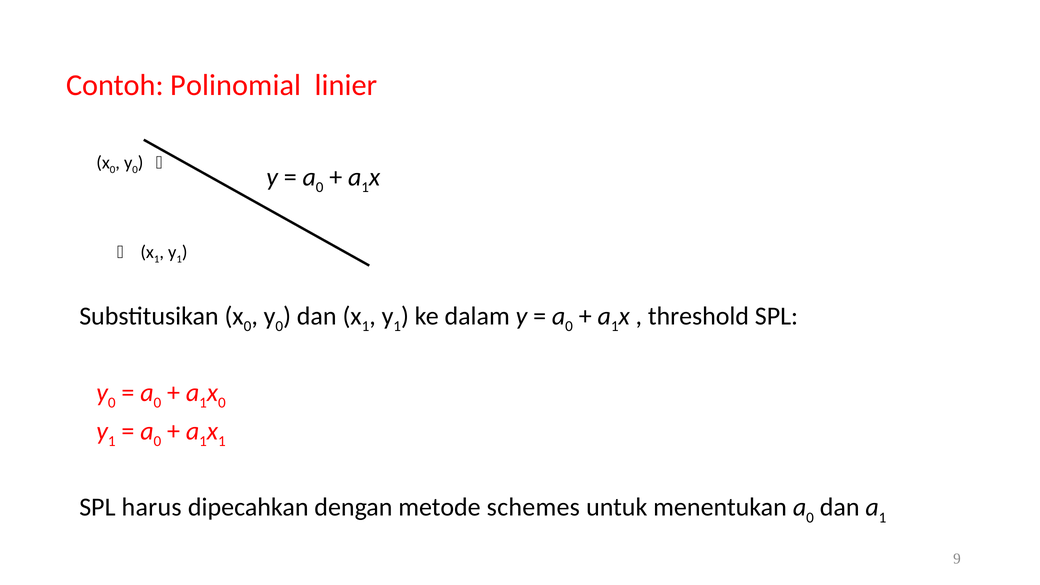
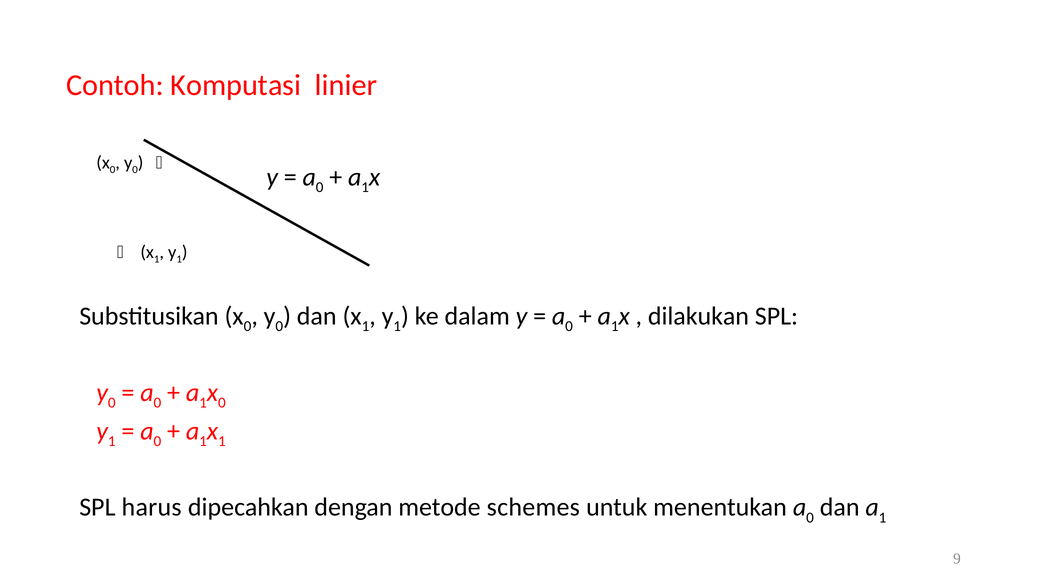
Polinomial: Polinomial -> Komputasi
threshold: threshold -> dilakukan
